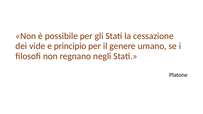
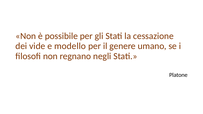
principio: principio -> modello
